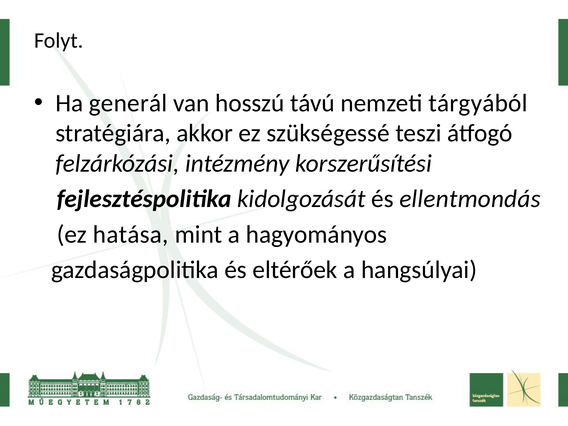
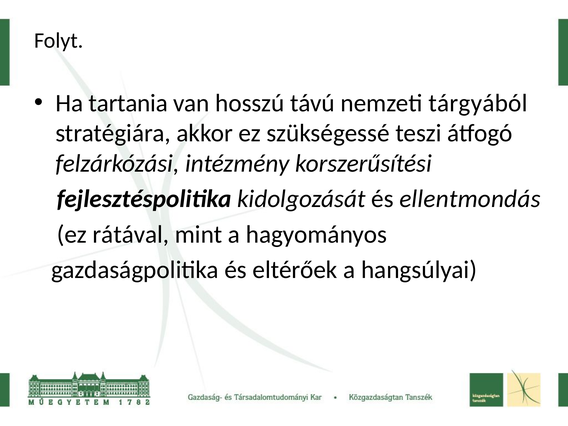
generál: generál -> tartania
hatása: hatása -> rátával
